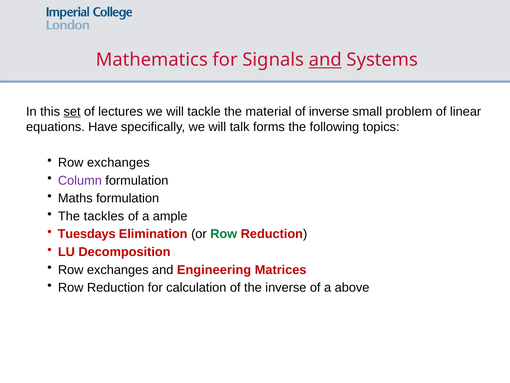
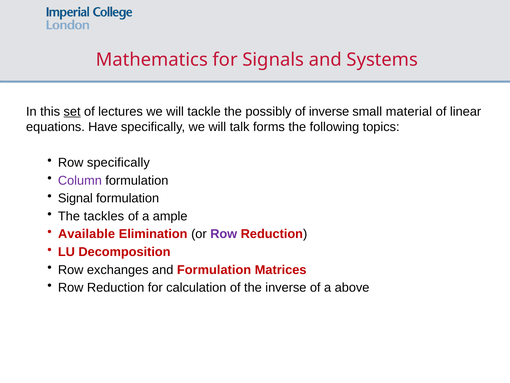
and at (325, 60) underline: present -> none
material: material -> possibly
problem: problem -> material
exchanges at (118, 162): exchanges -> specifically
Maths: Maths -> Signal
Tuesdays: Tuesdays -> Available
Row at (224, 234) colour: green -> purple
and Engineering: Engineering -> Formulation
